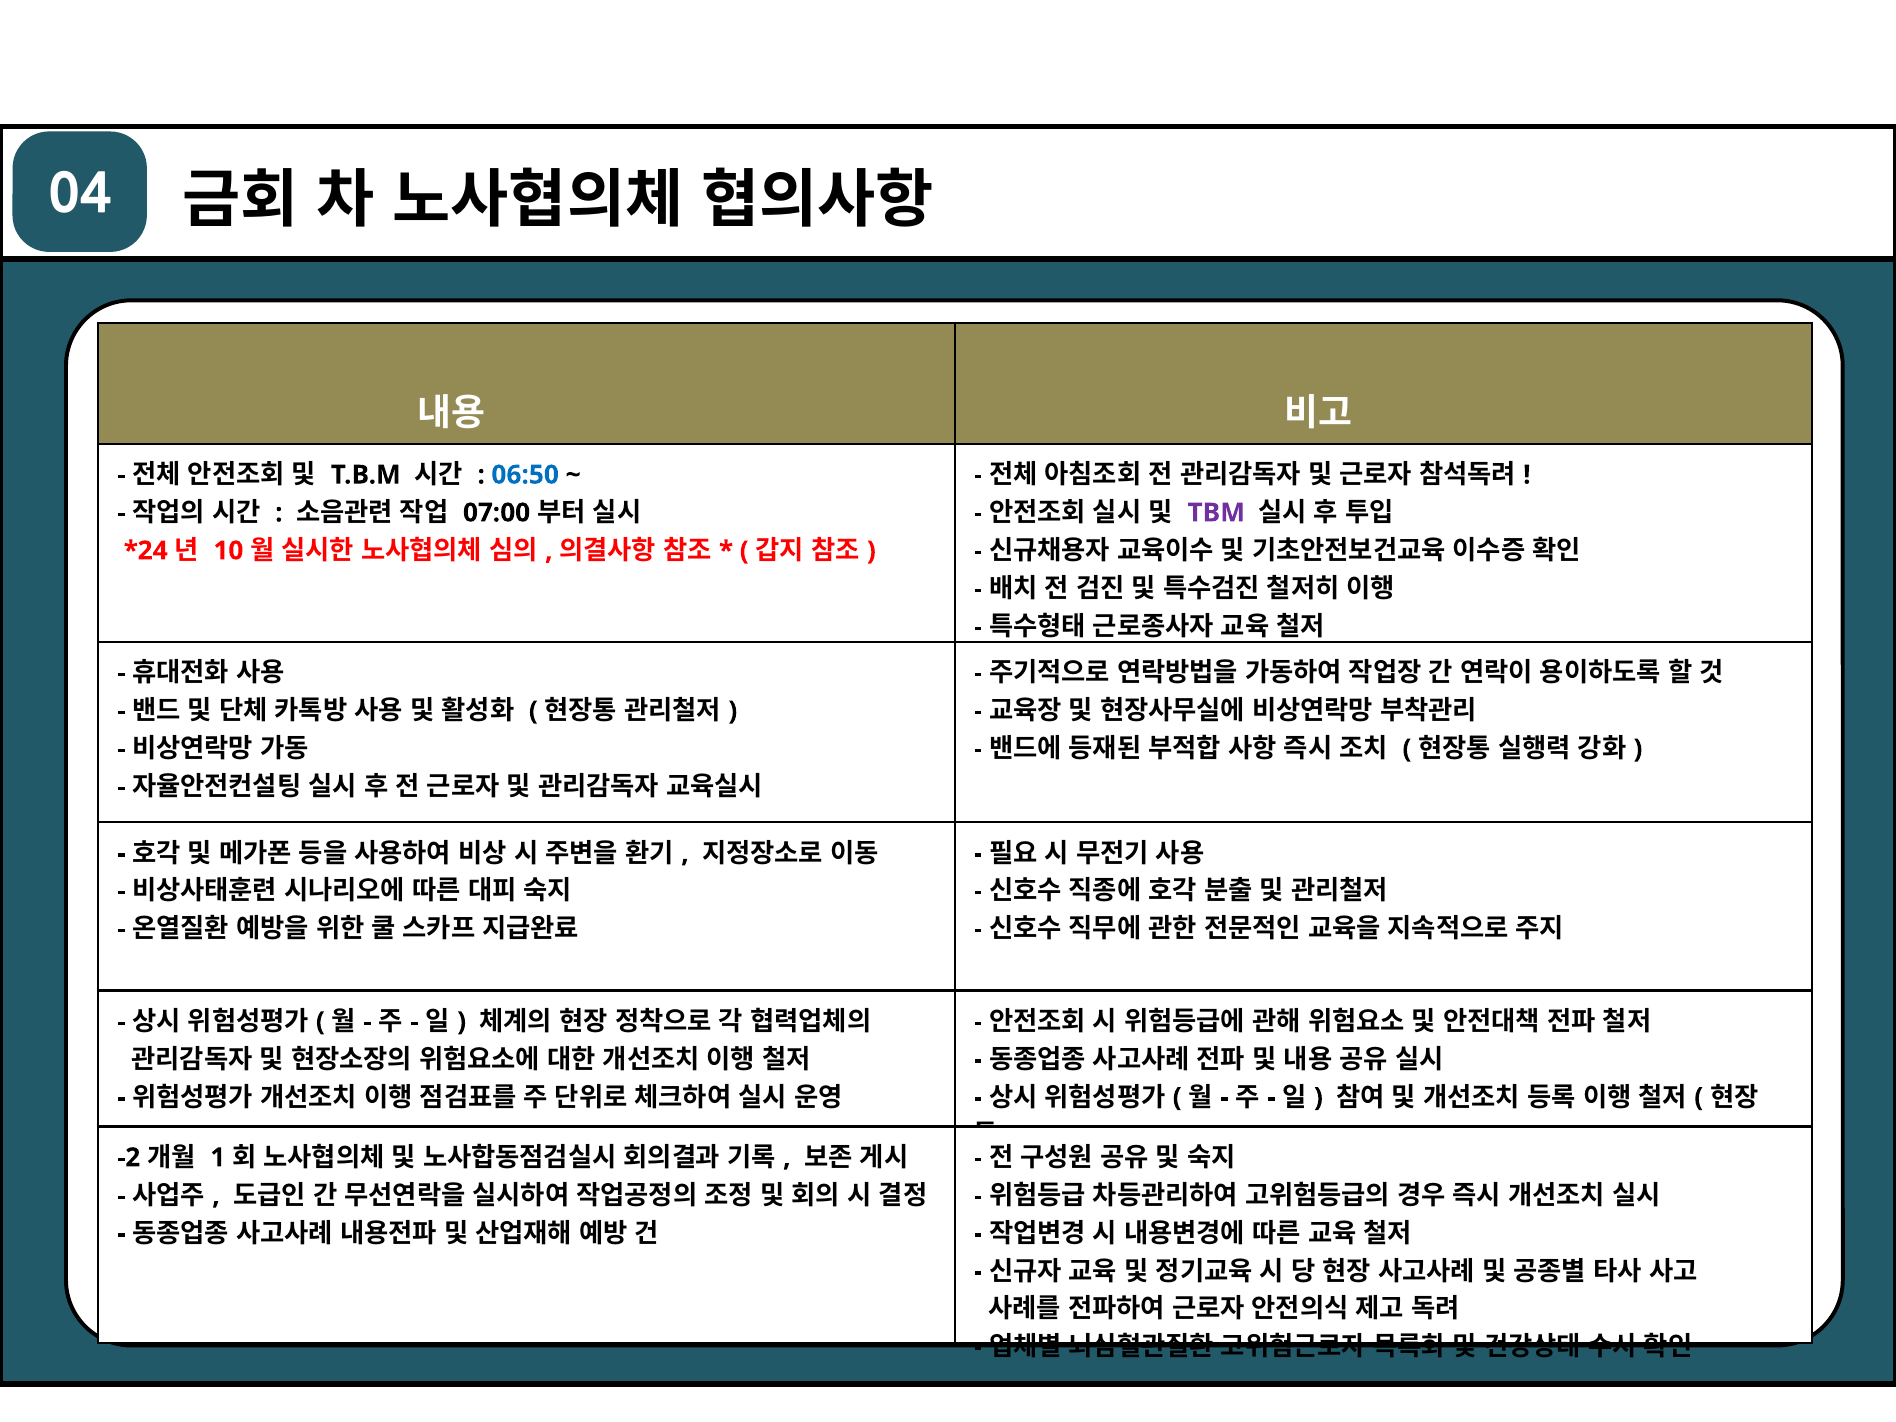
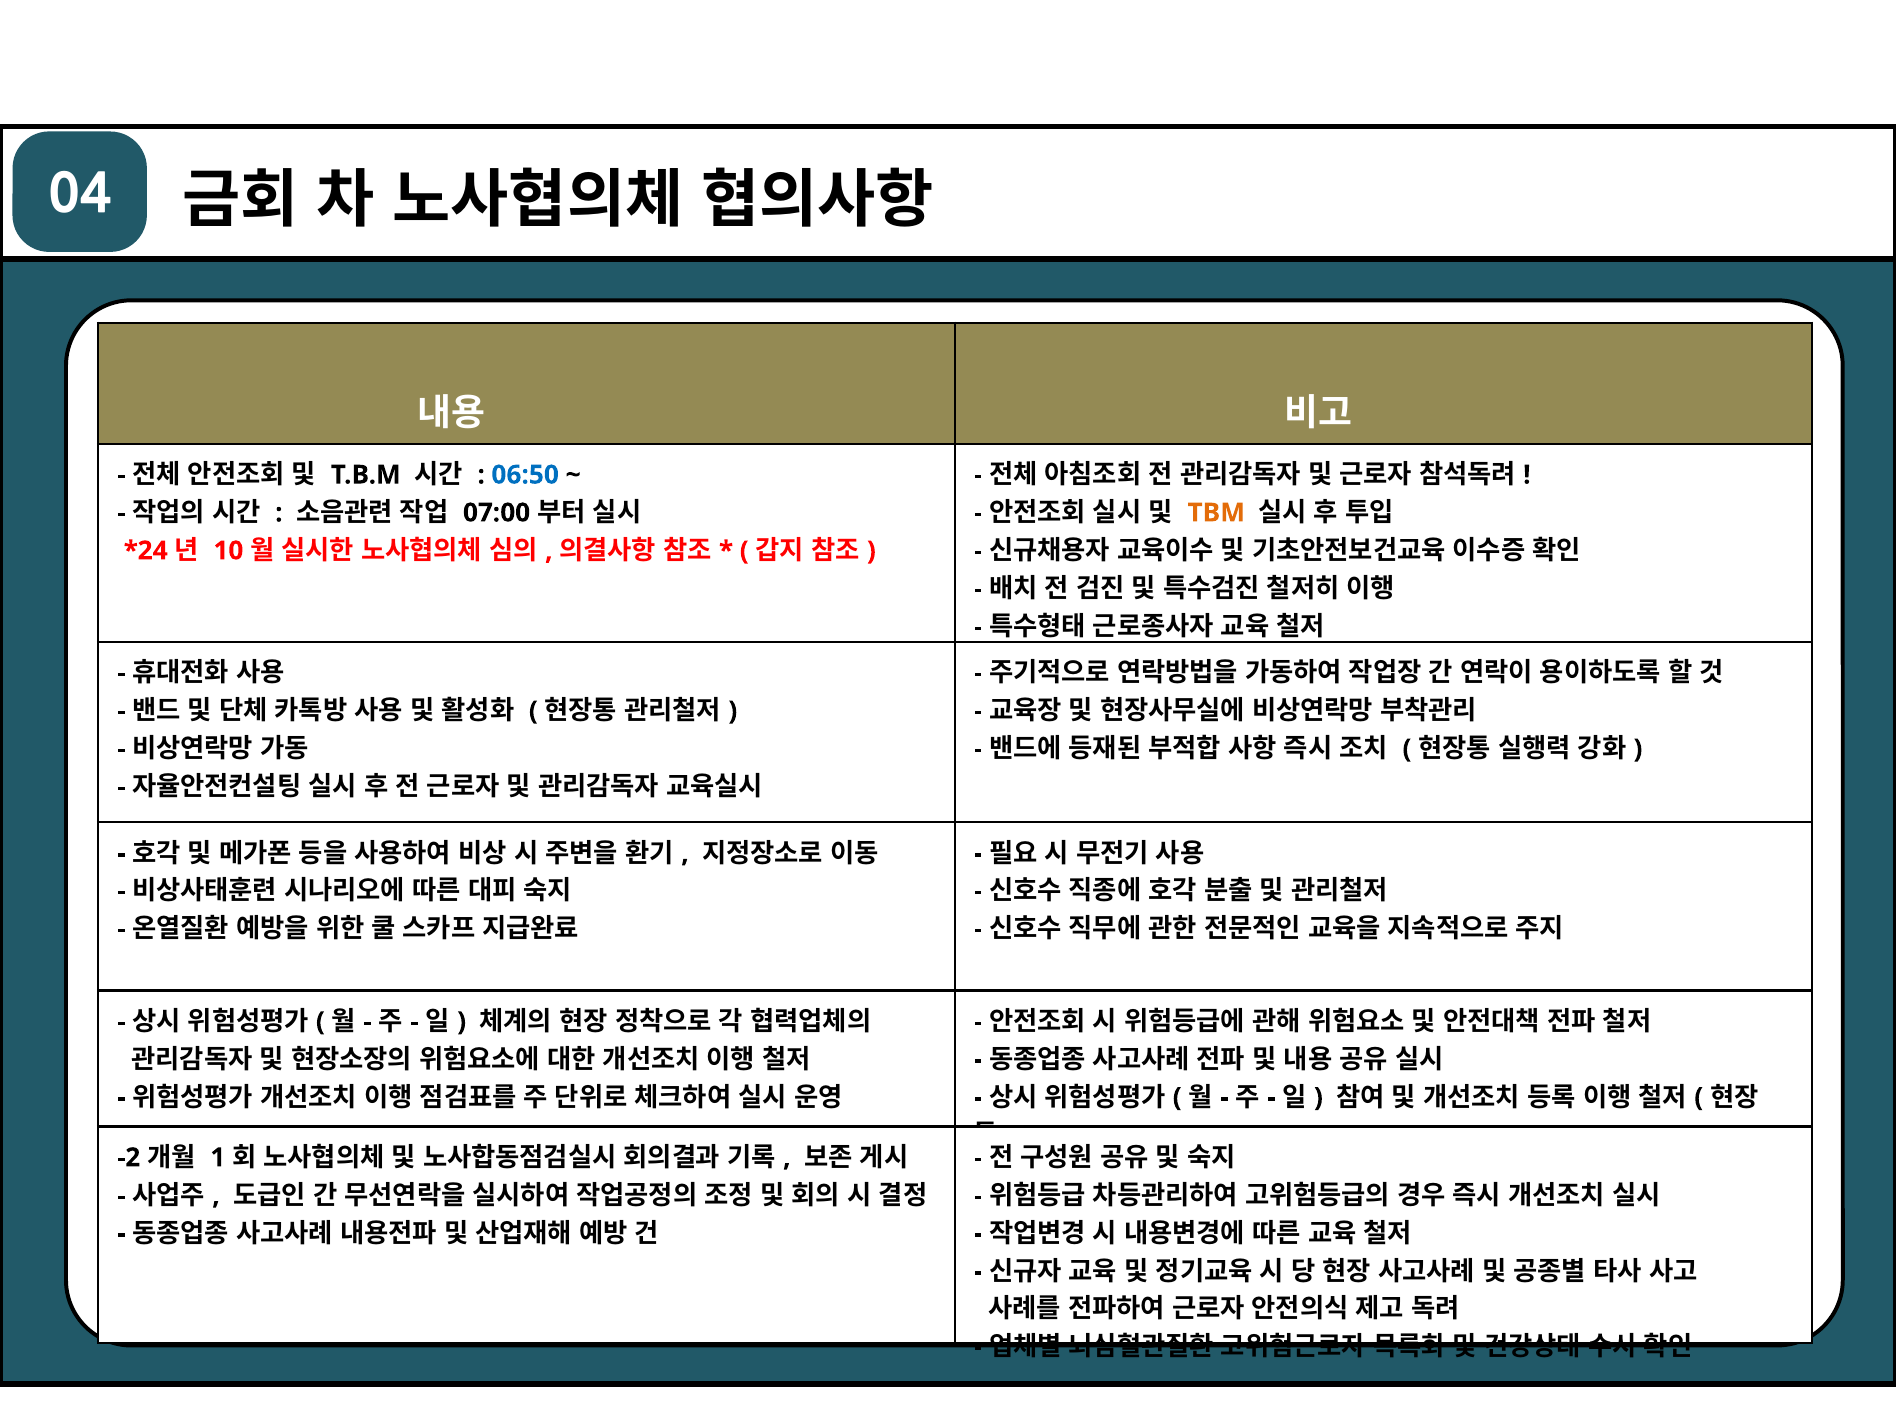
TBM colour: purple -> orange
